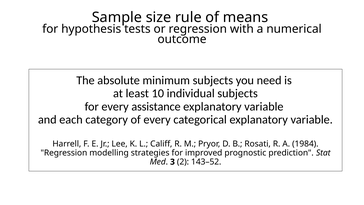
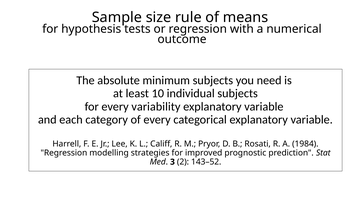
assistance: assistance -> variability
